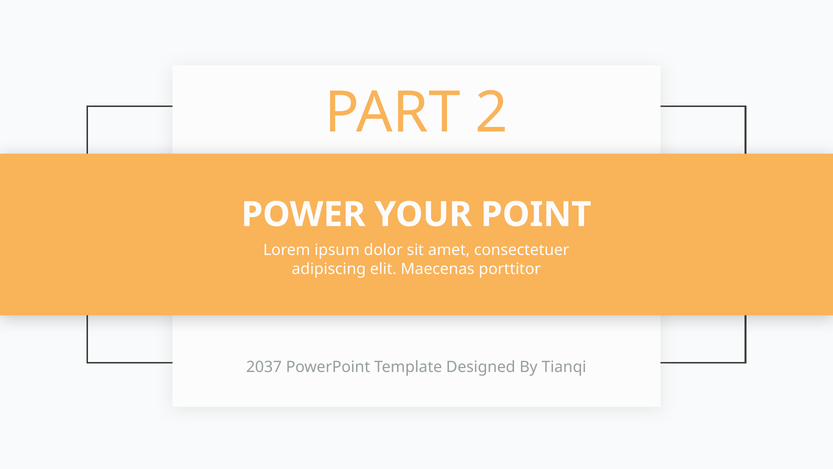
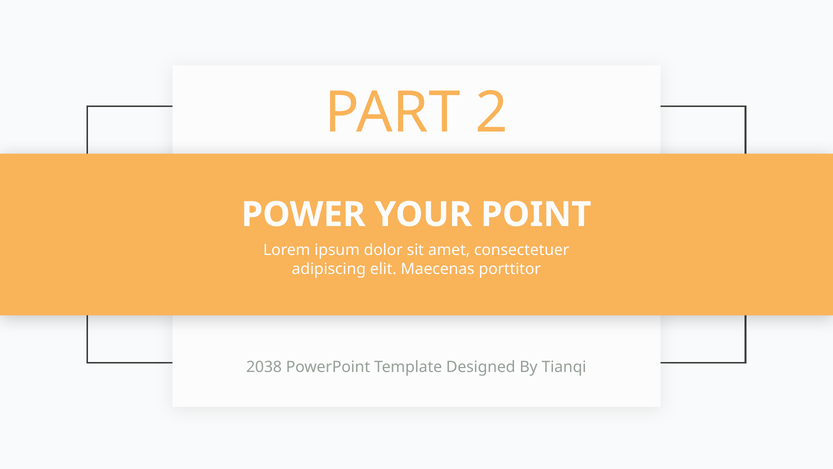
2037: 2037 -> 2038
